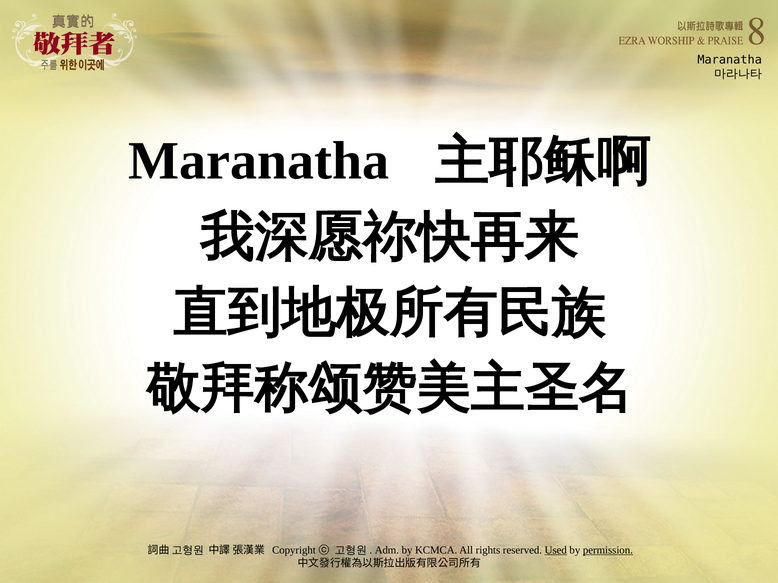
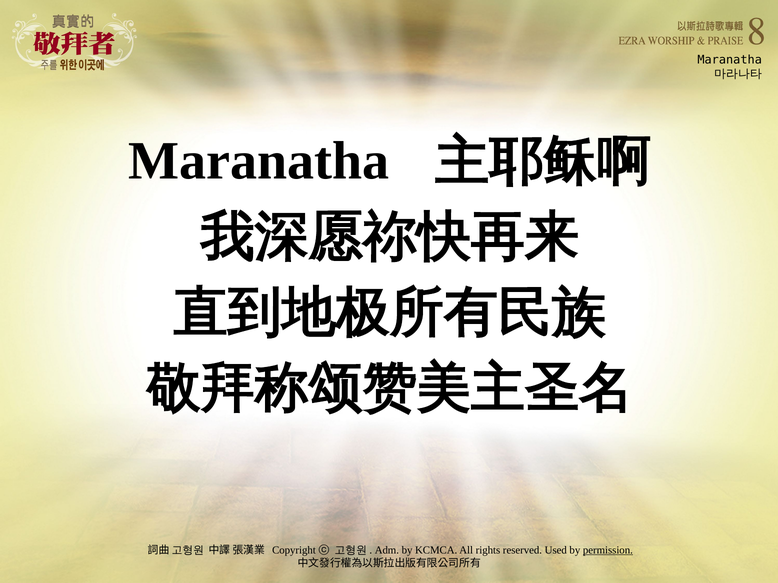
Used underline: present -> none
